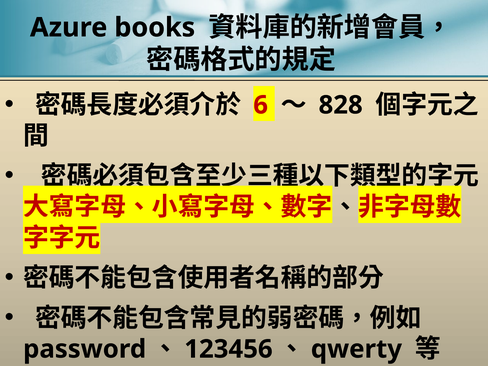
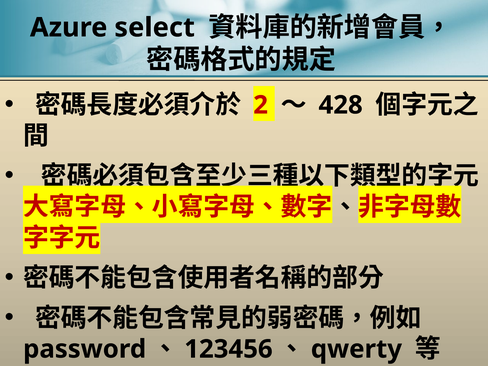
books: books -> select
6: 6 -> 2
828: 828 -> 428
